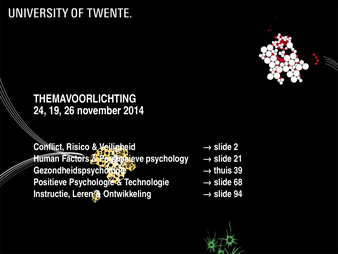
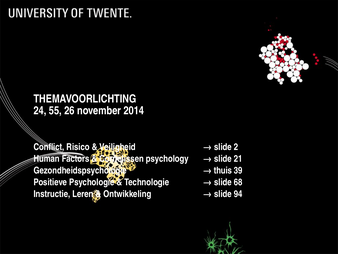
19: 19 -> 55
Persuasieve: Persuasieve -> Cornelissen
